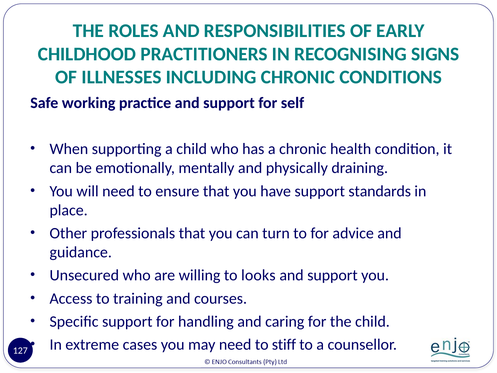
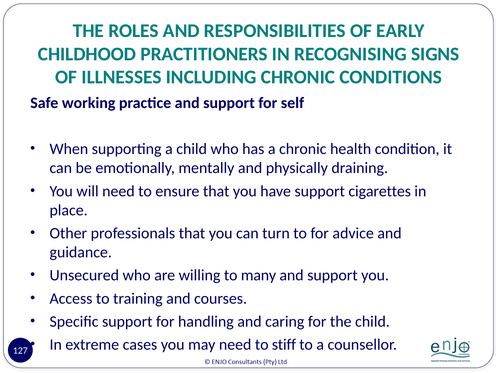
standards: standards -> cigarettes
looks: looks -> many
